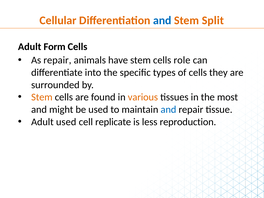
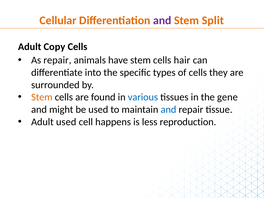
and at (162, 21) colour: blue -> purple
Form: Form -> Copy
role: role -> hair
various colour: orange -> blue
most: most -> gene
replicate: replicate -> happens
